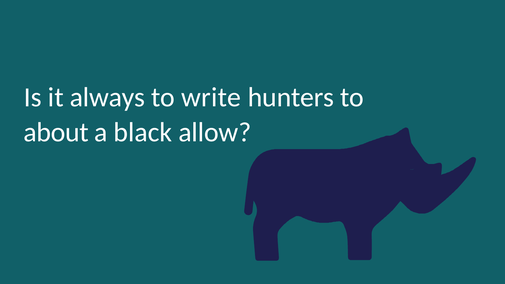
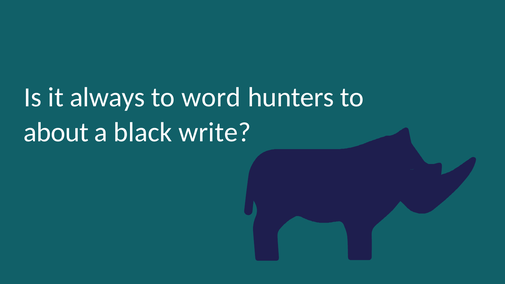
write: write -> word
allow: allow -> write
